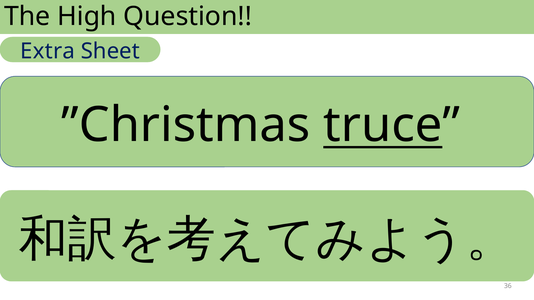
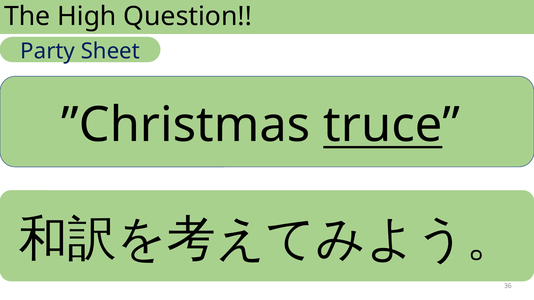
Extra: Extra -> Party
